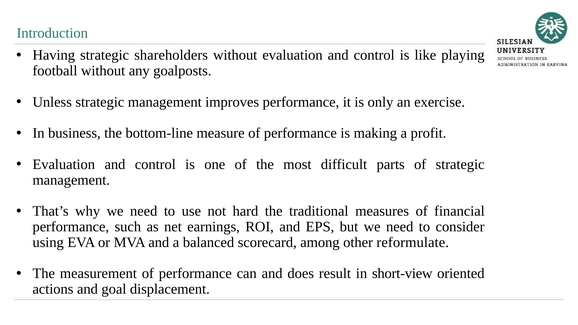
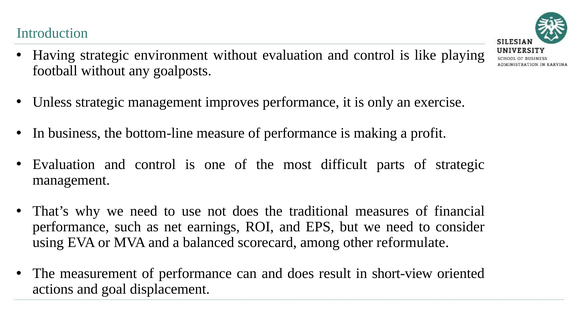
shareholders: shareholders -> environment
not hard: hard -> does
